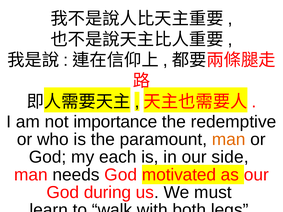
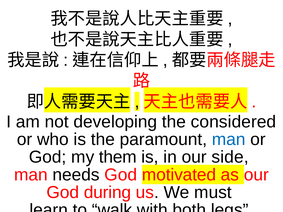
importance: importance -> developing
redemptive: redemptive -> considered
man at (229, 140) colour: orange -> blue
each: each -> them
